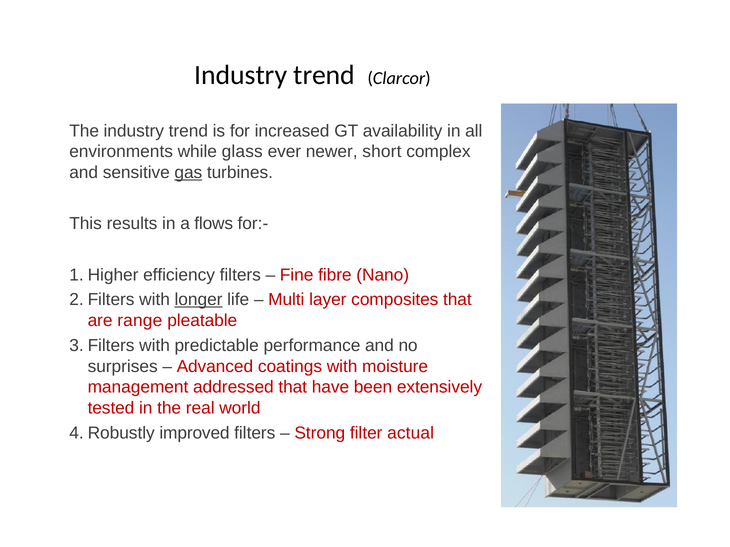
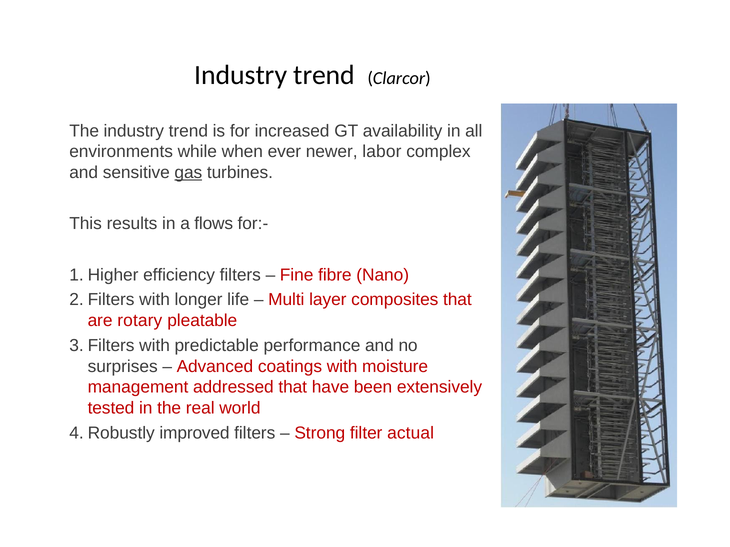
glass: glass -> when
short: short -> labor
longer underline: present -> none
range: range -> rotary
